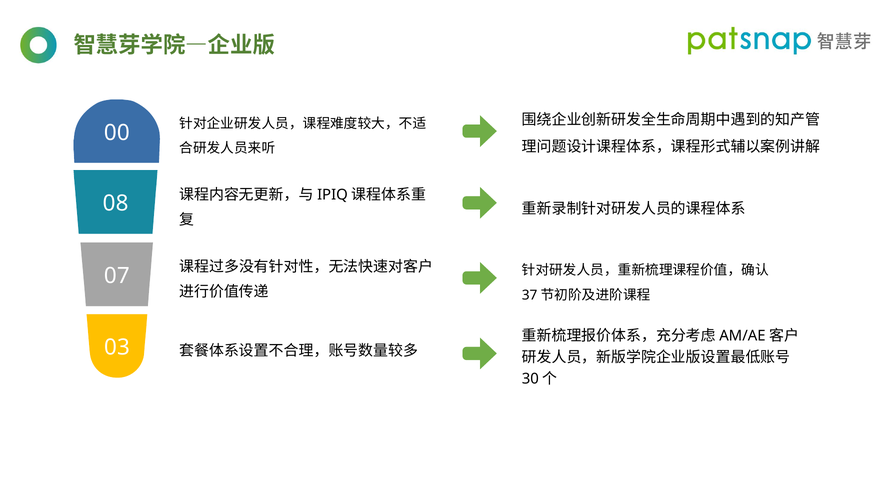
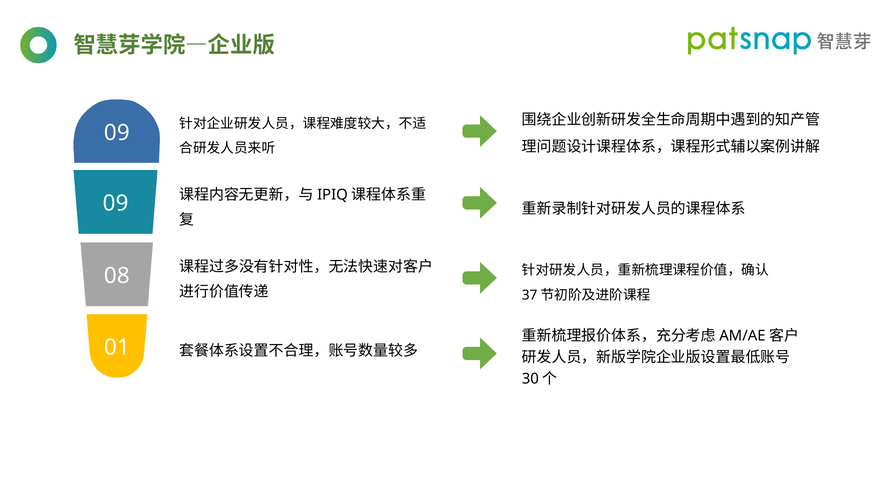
0 at (123, 133): 0 -> 9
8 at (122, 203): 8 -> 9
7: 7 -> 8
3: 3 -> 1
